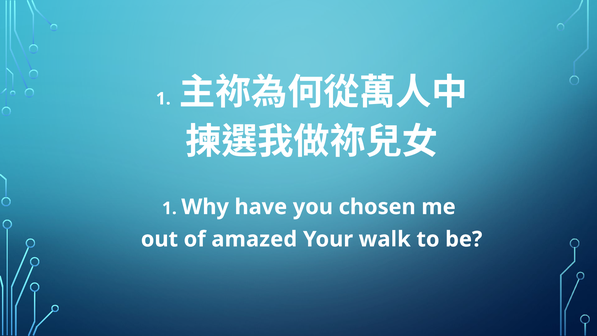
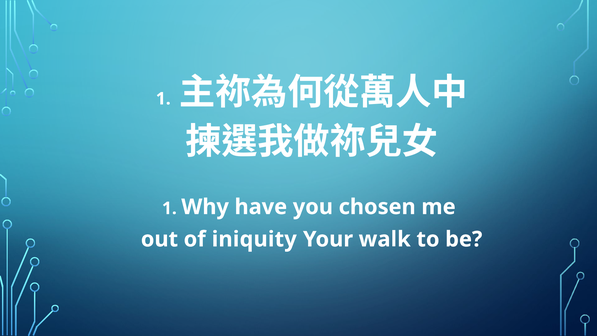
amazed: amazed -> iniquity
